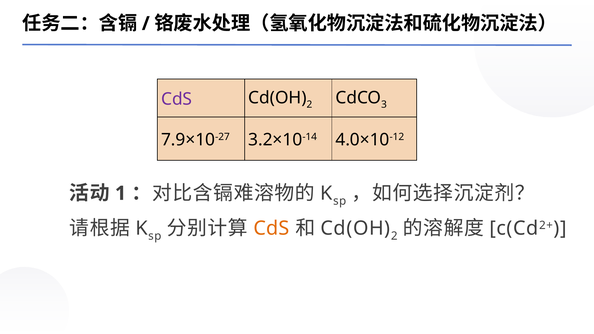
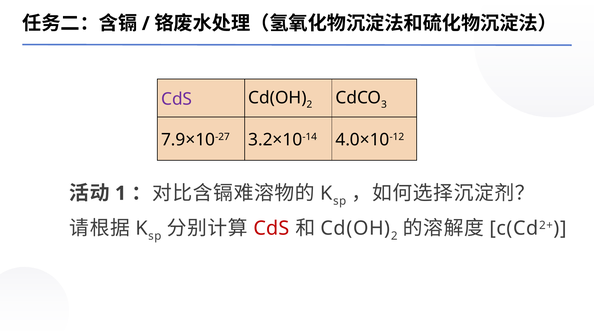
CdS at (271, 229) colour: orange -> red
